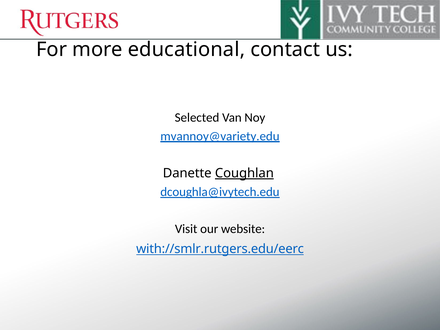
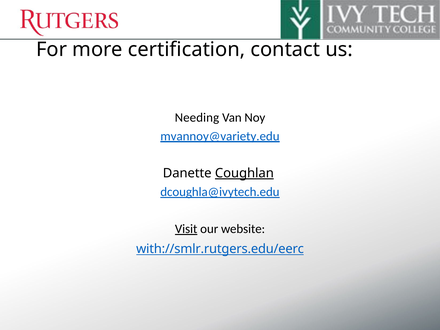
educational: educational -> certification
Selected: Selected -> Needing
Visit underline: none -> present
